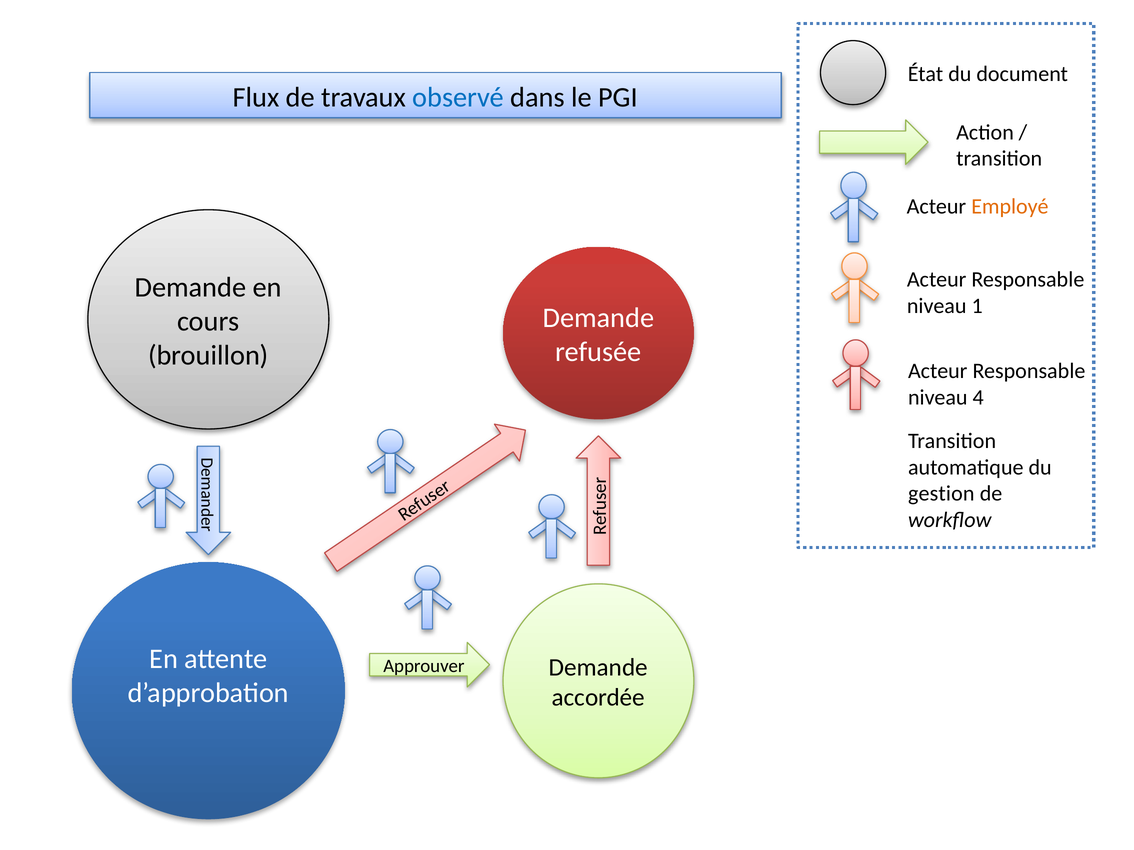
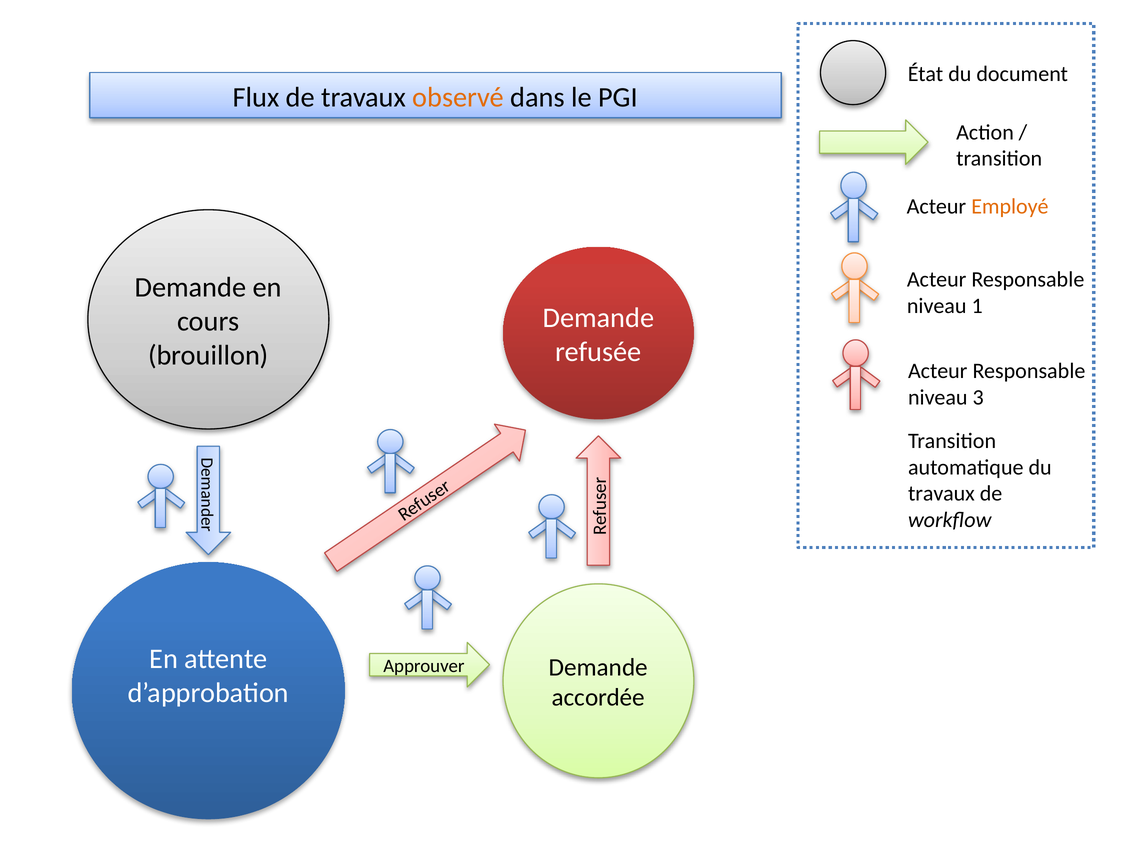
observé colour: blue -> orange
4: 4 -> 3
gestion at (941, 494): gestion -> travaux
